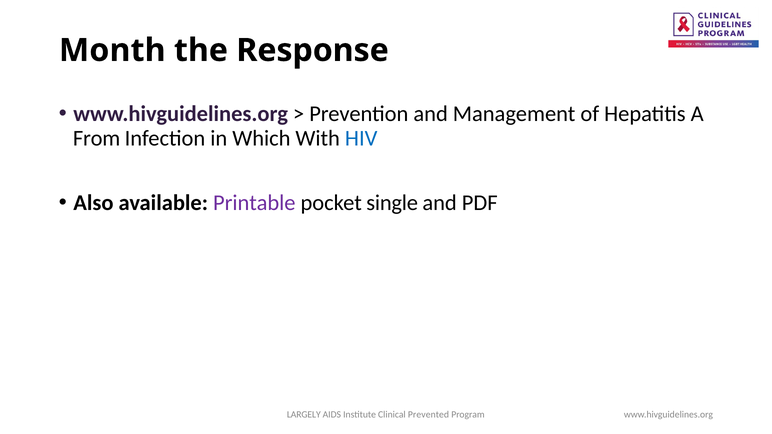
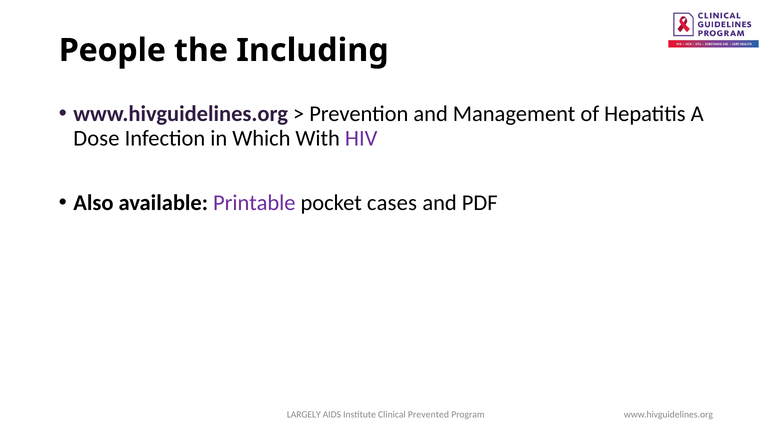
Month: Month -> People
Response: Response -> Including
From: From -> Dose
HIV colour: blue -> purple
single: single -> cases
